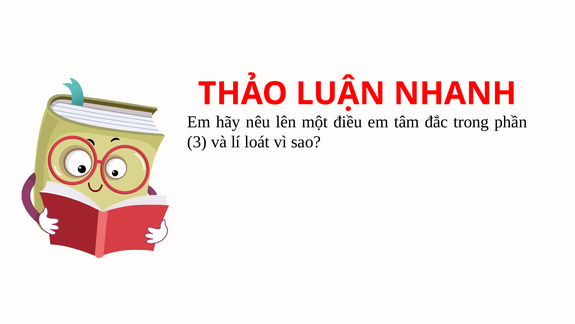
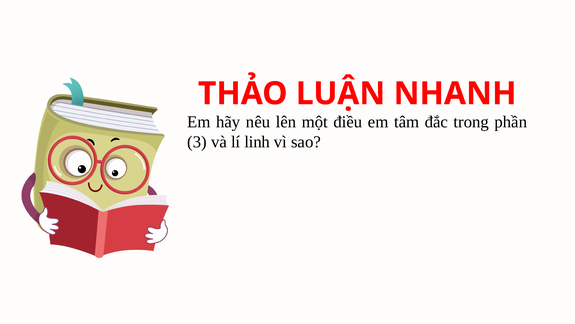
loát: loát -> linh
